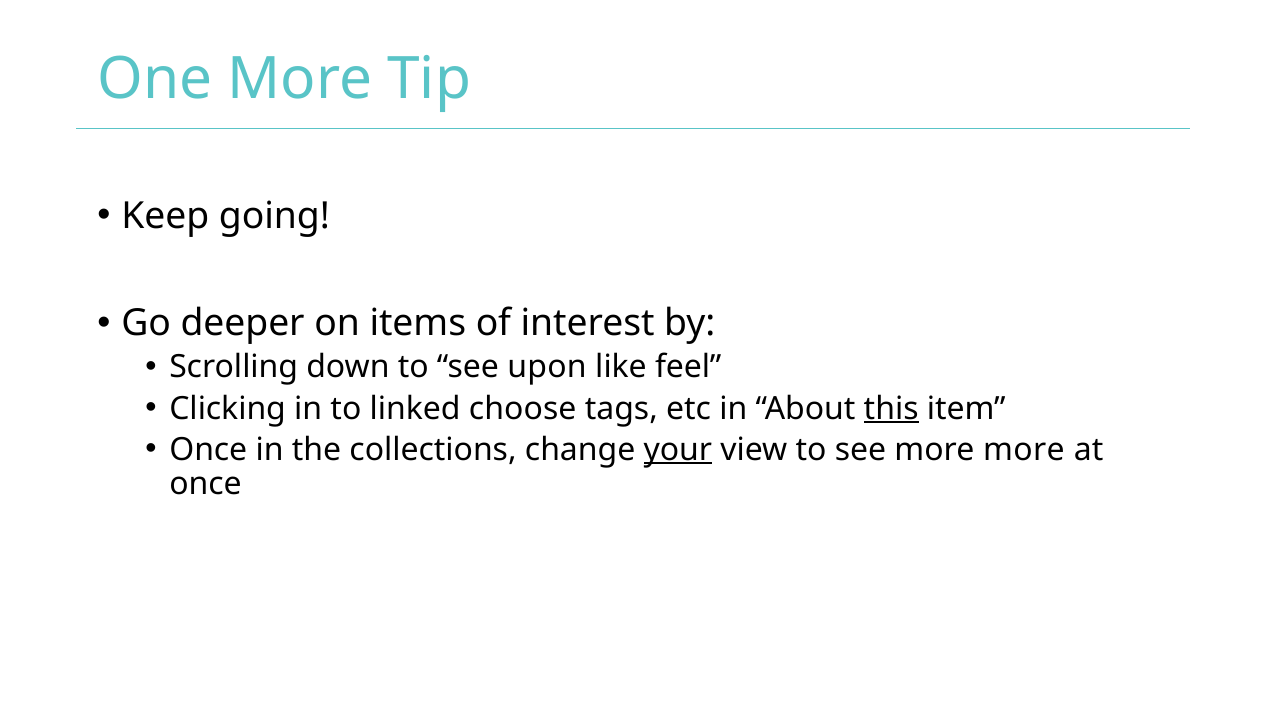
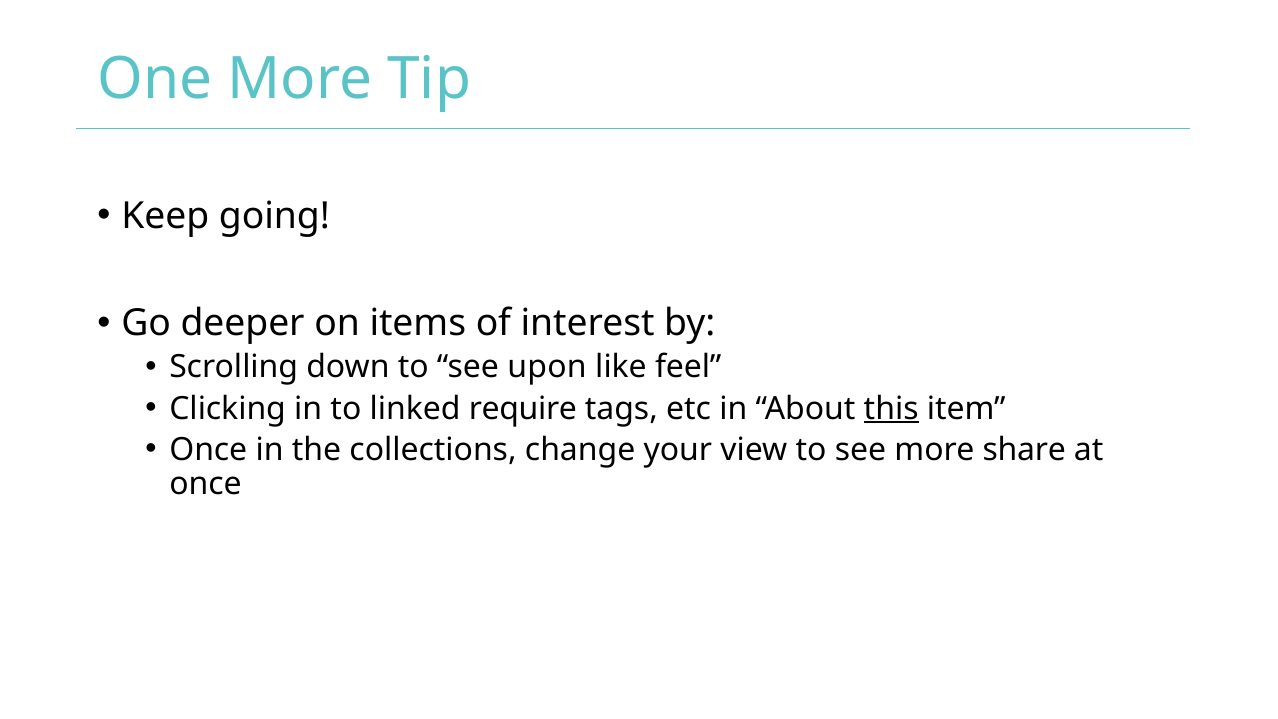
choose: choose -> require
your underline: present -> none
more more: more -> share
